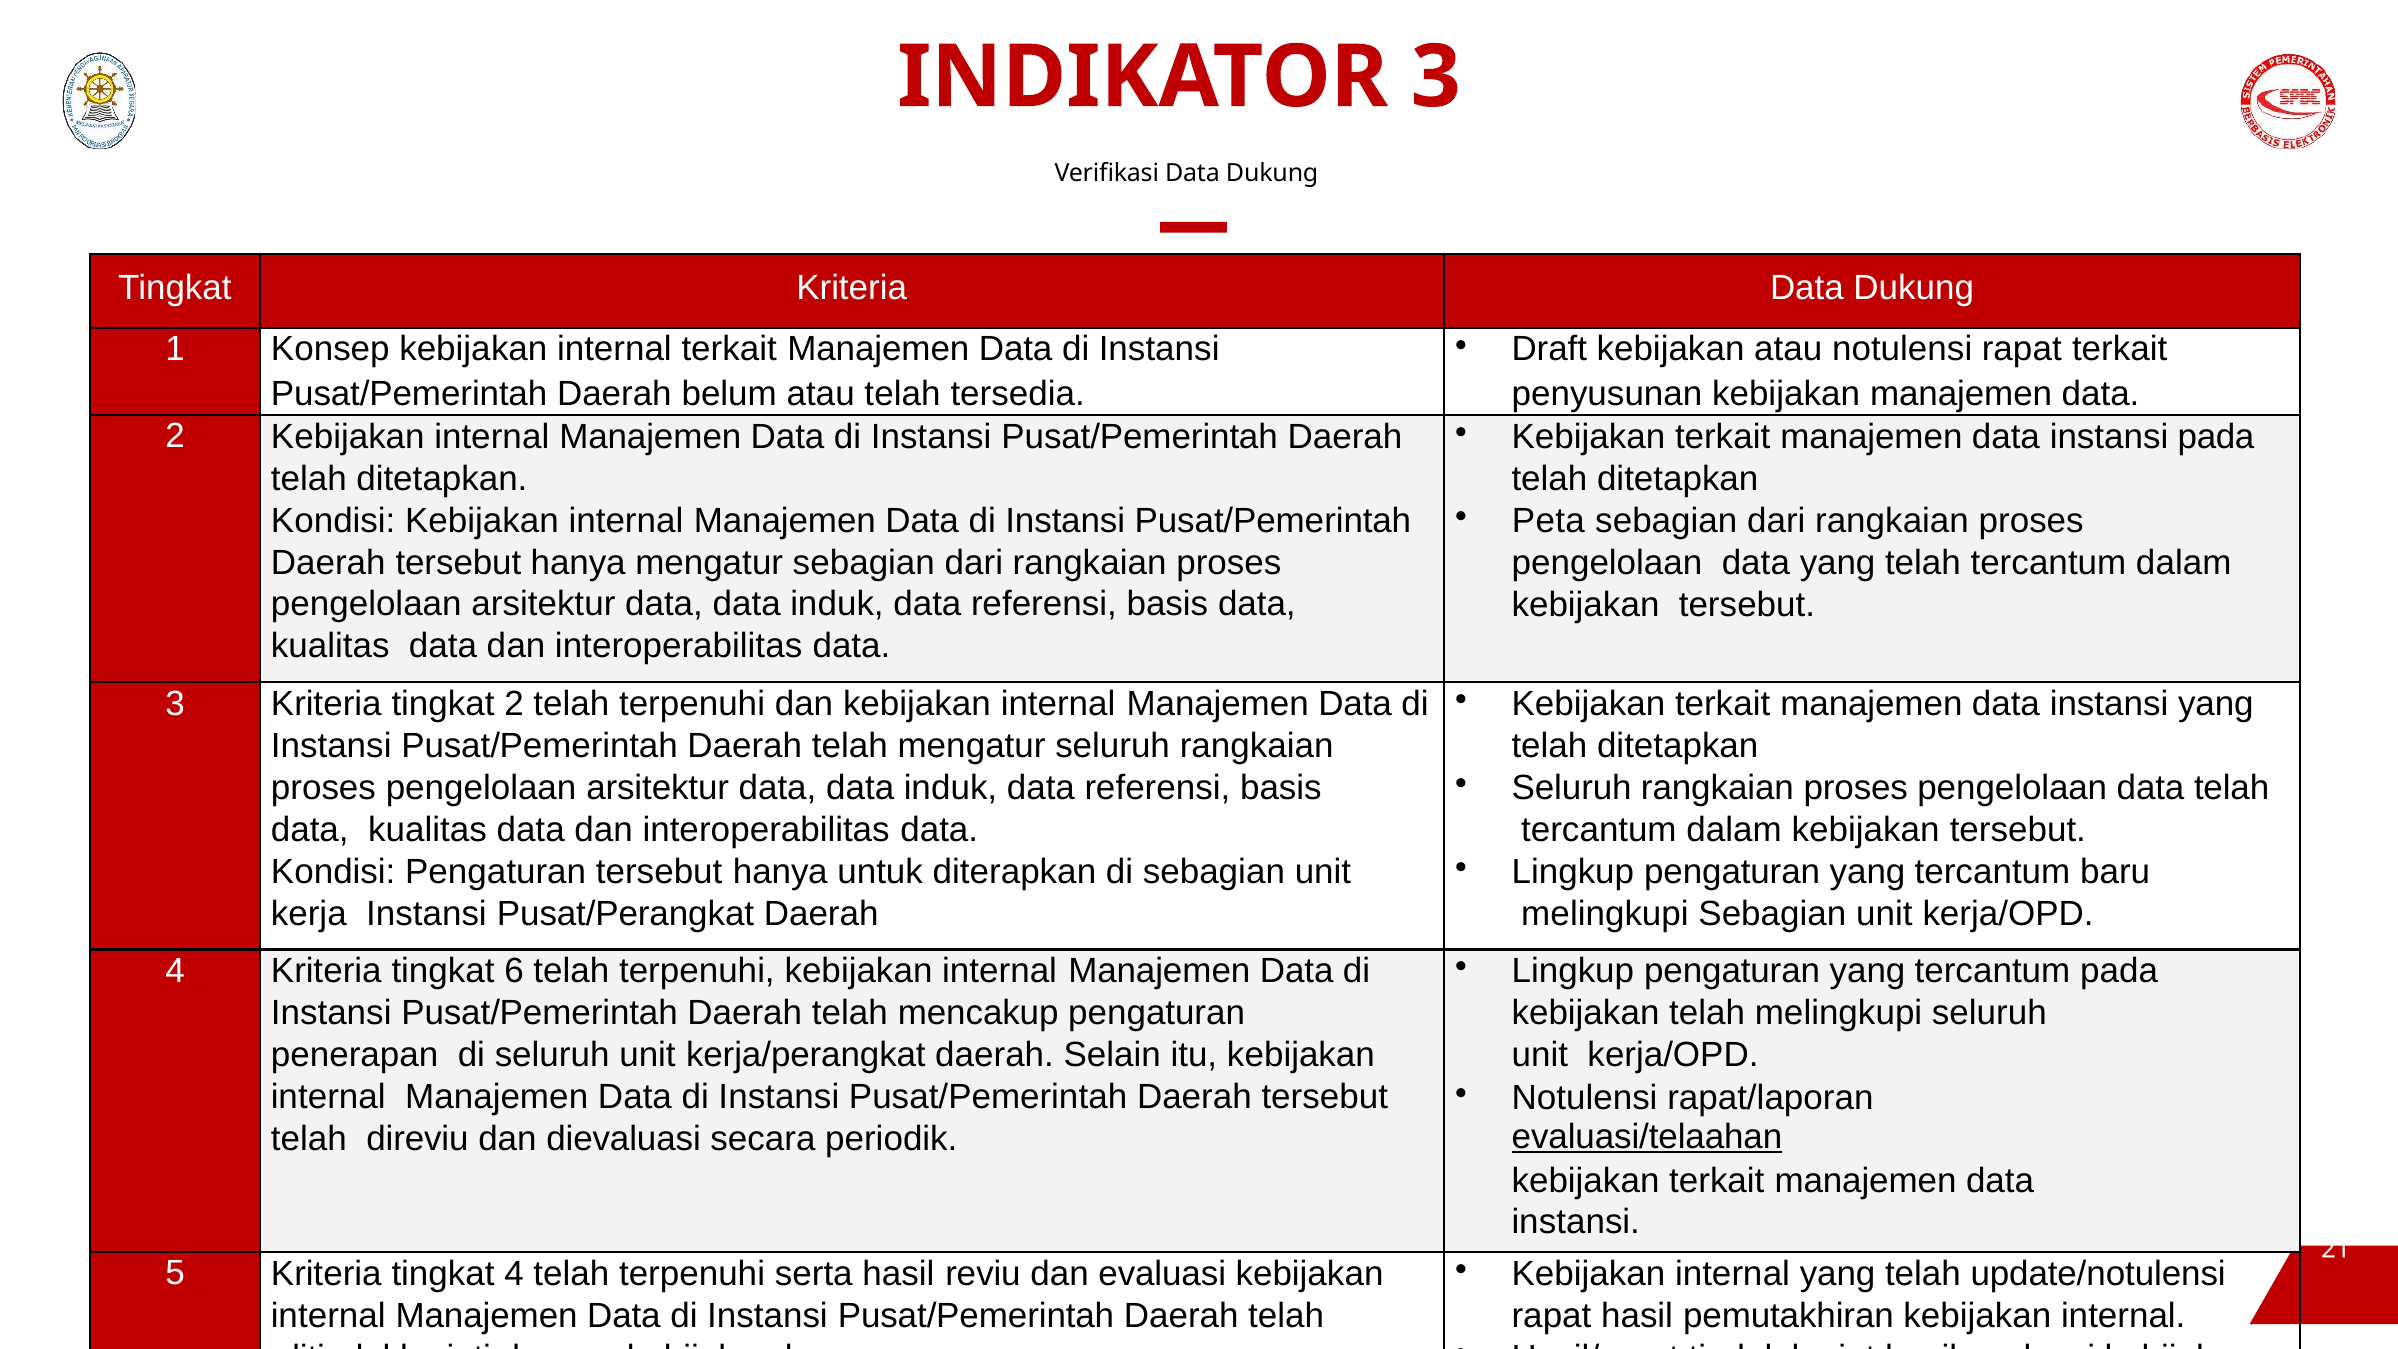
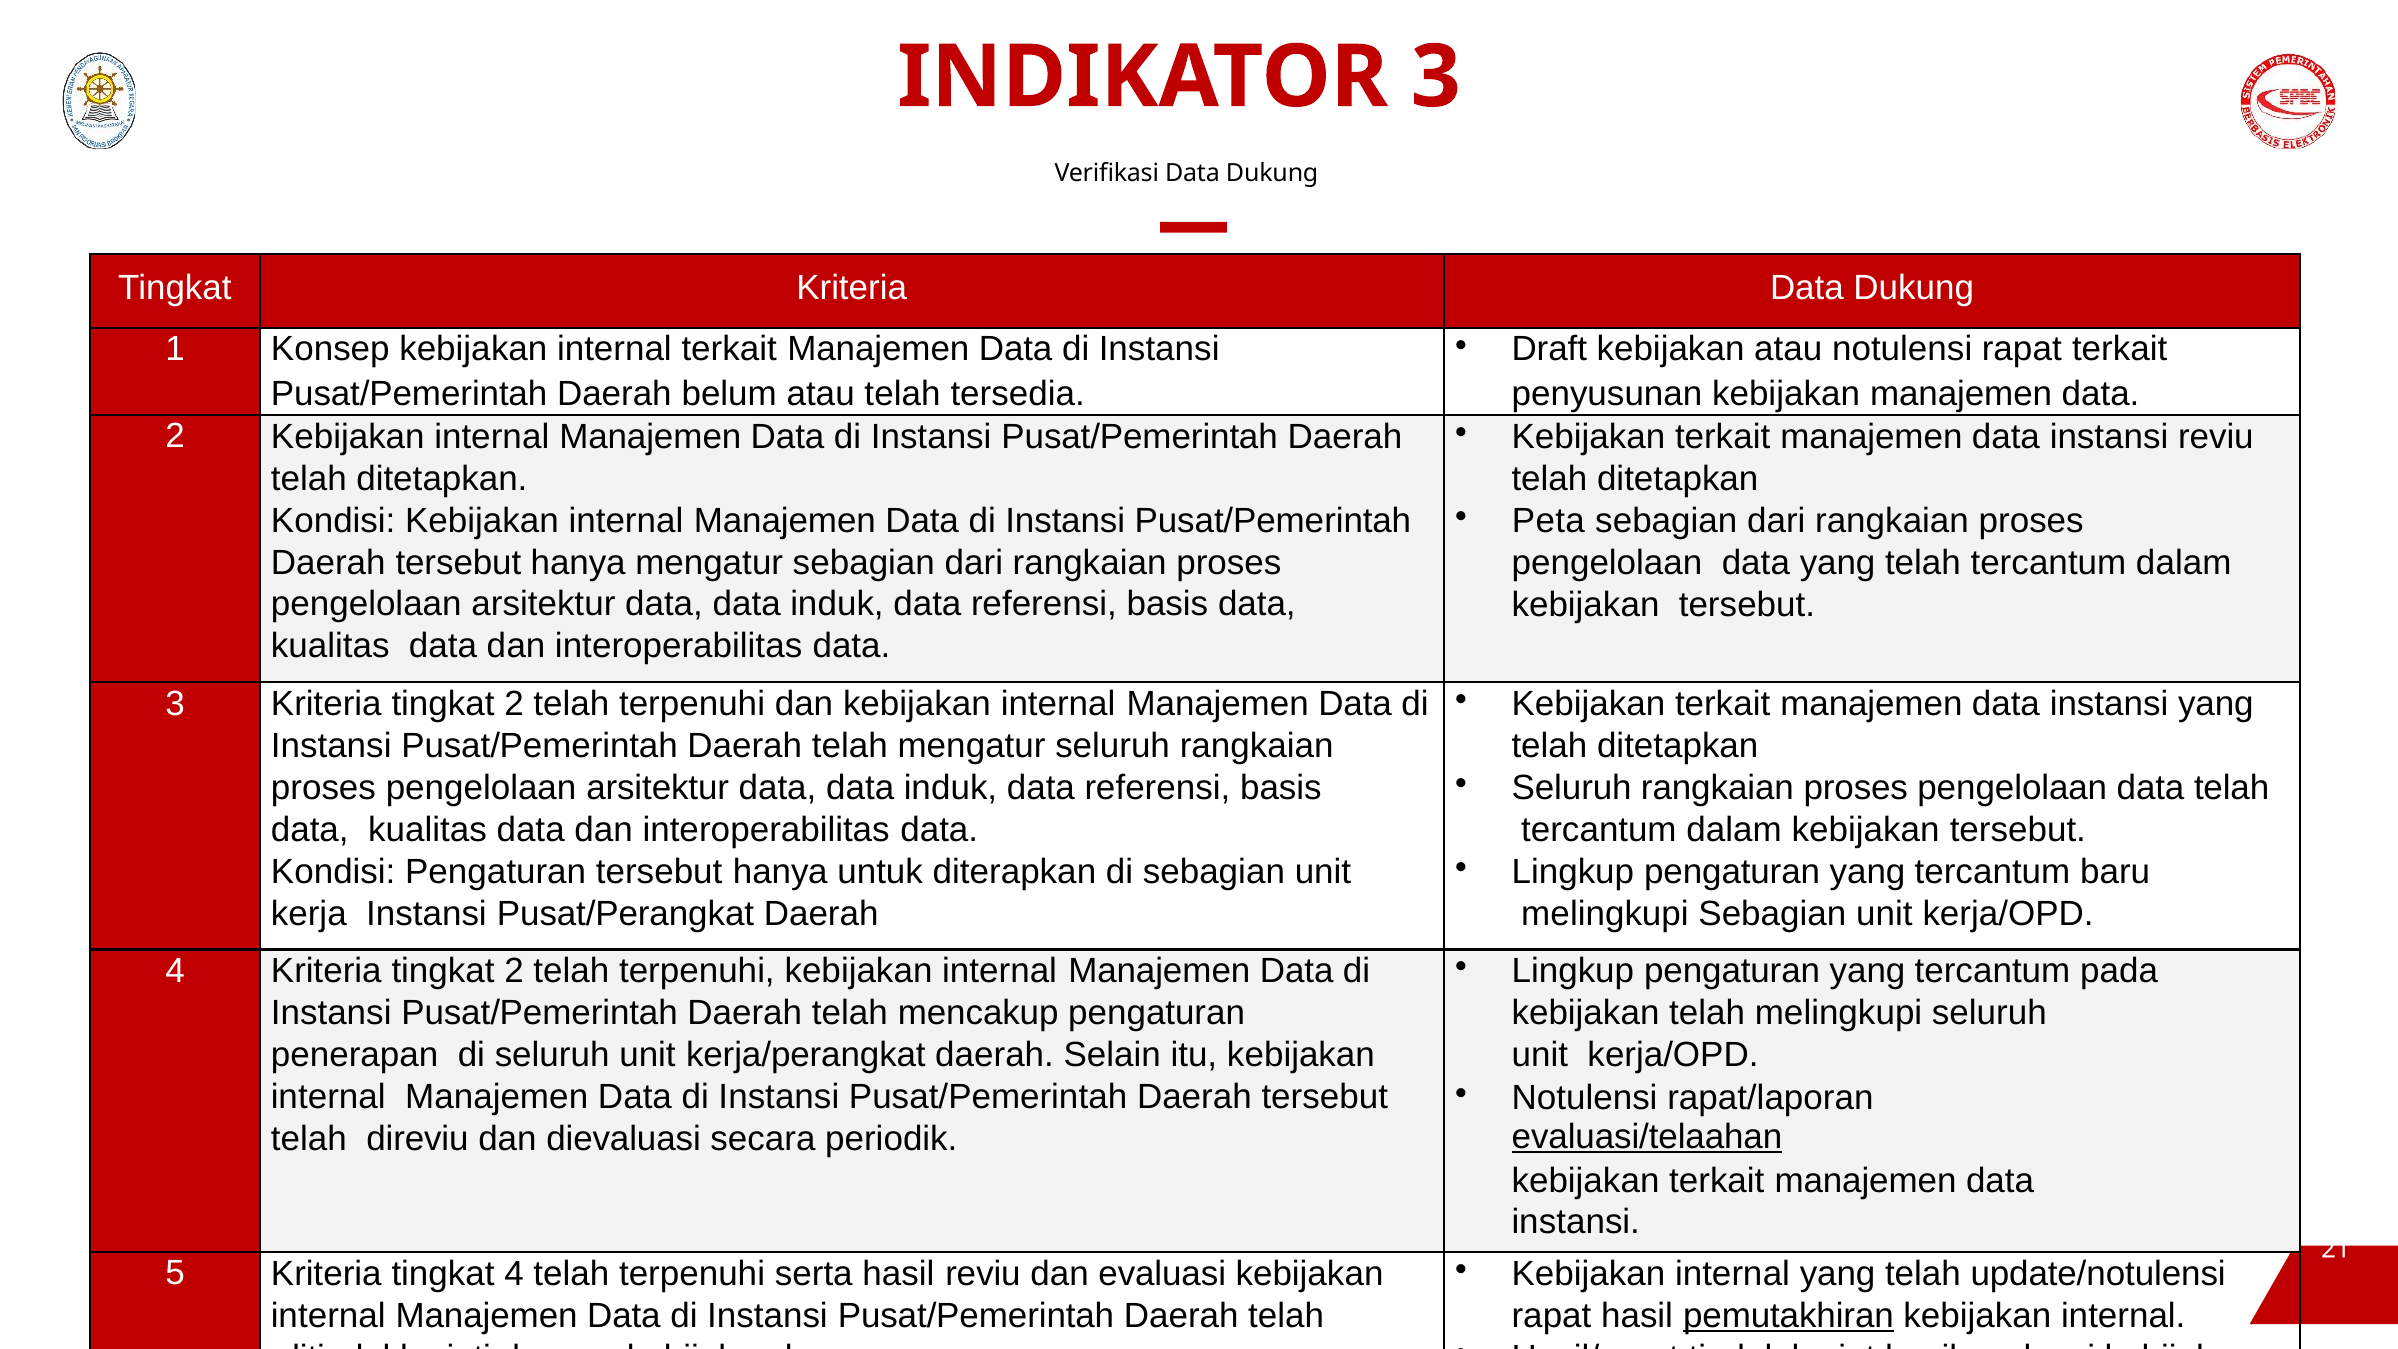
instansi pada: pada -> reviu
4 Kriteria tingkat 6: 6 -> 2
pemutakhiran underline: none -> present
